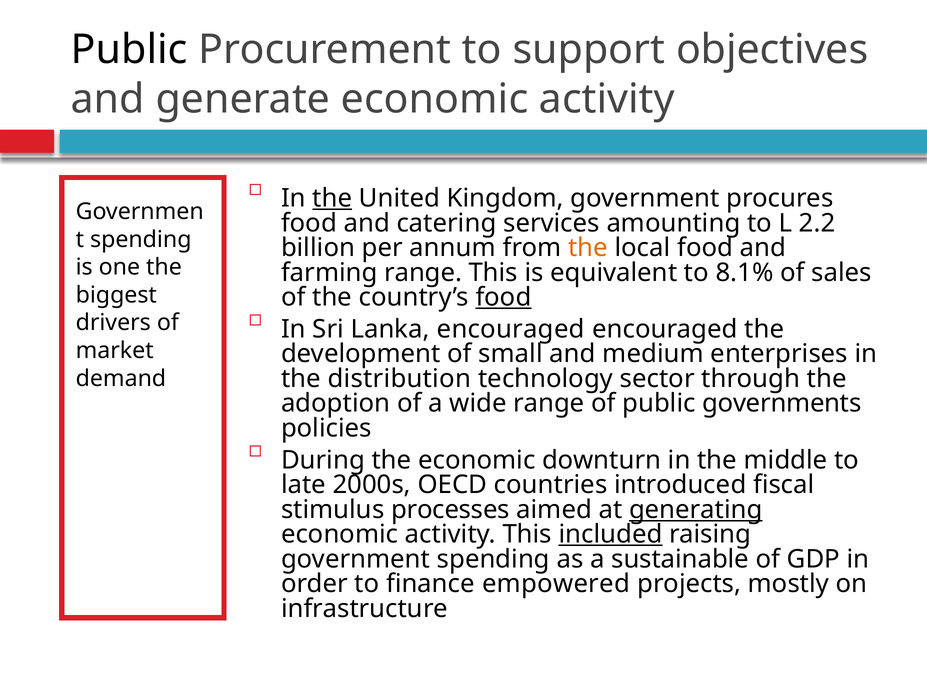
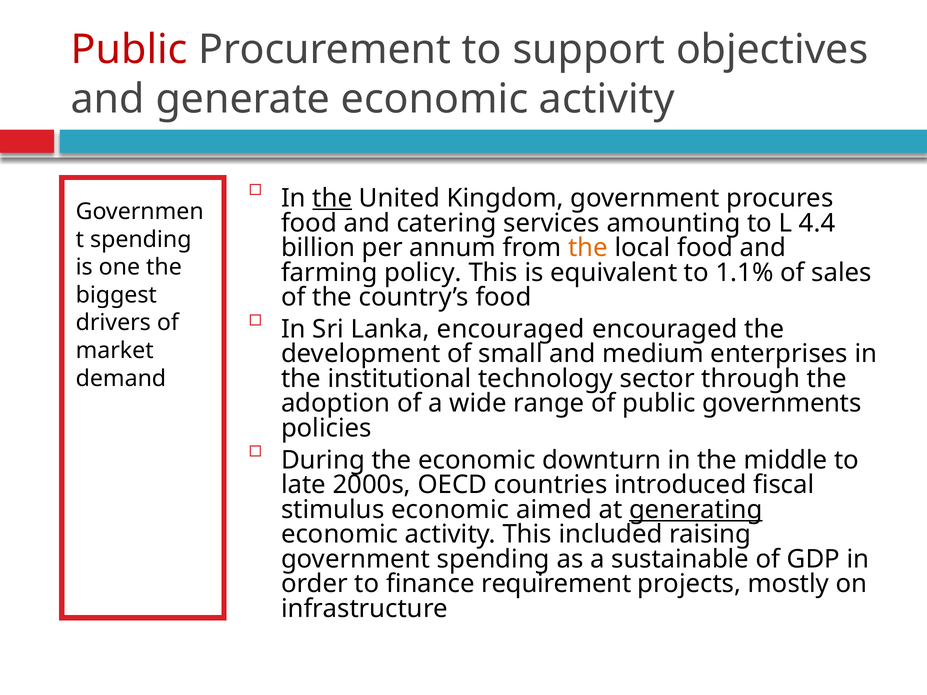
Public at (129, 50) colour: black -> red
2.2: 2.2 -> 4.4
farming range: range -> policy
8.1%: 8.1% -> 1.1%
food at (503, 297) underline: present -> none
distribution: distribution -> institutional
stimulus processes: processes -> economic
included underline: present -> none
empowered: empowered -> requirement
